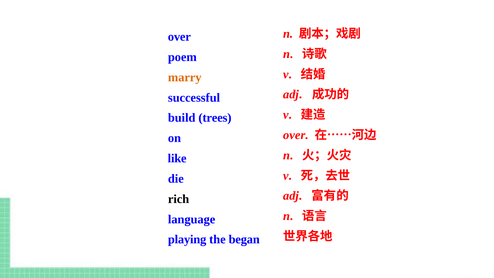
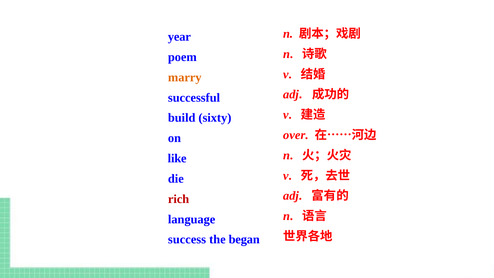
over at (179, 37): over -> year
trees: trees -> sixty
rich colour: black -> red
playing: playing -> success
